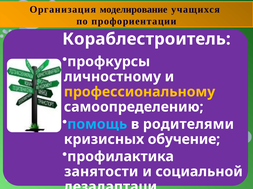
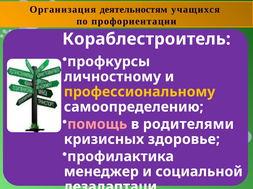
моделирование: моделирование -> деятельностям
помощь colour: light blue -> pink
обучение: обучение -> здоровье
занятости: занятости -> менеджер
